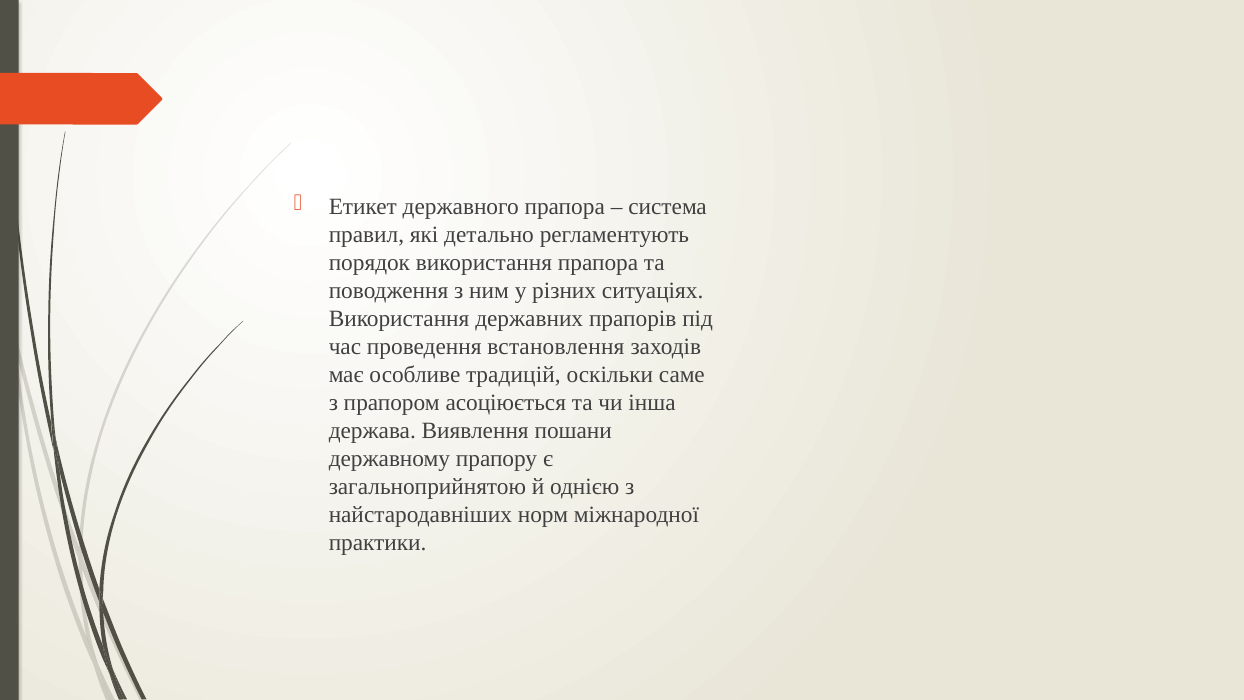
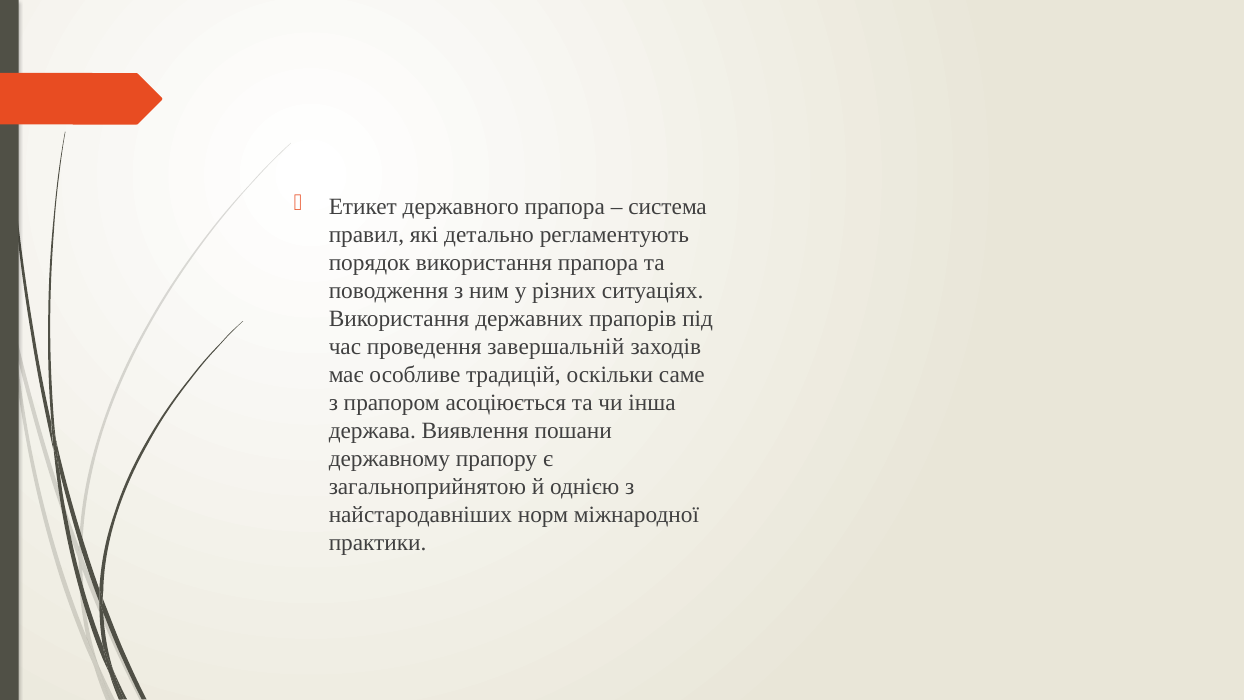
встановлення: встановлення -> завершальній
